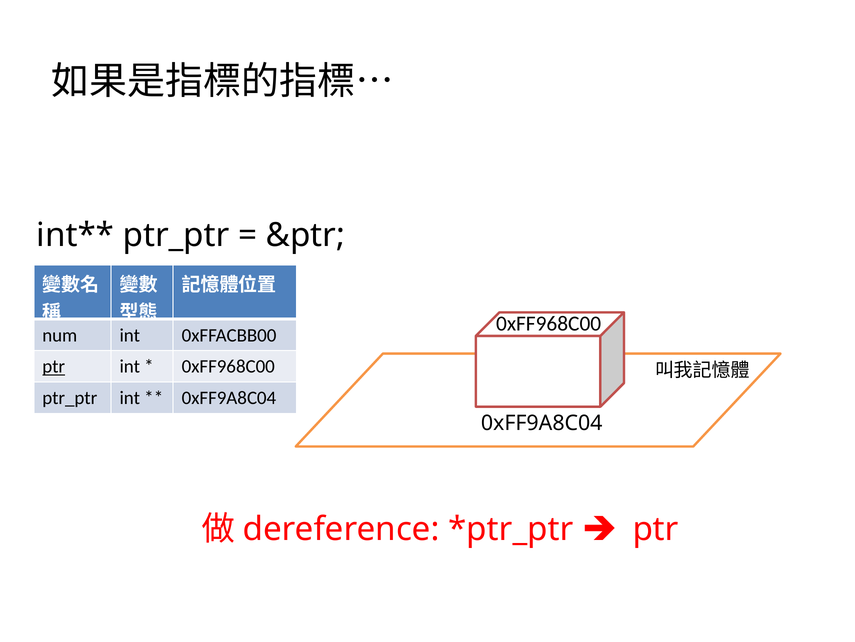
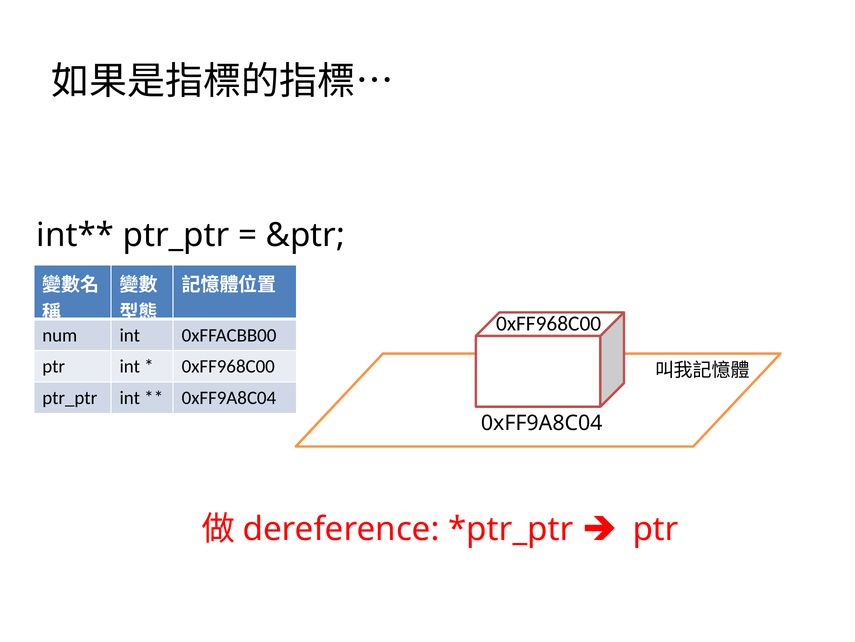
ptr at (54, 366) underline: present -> none
